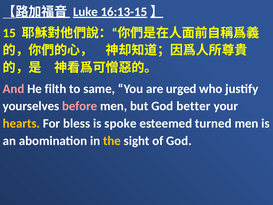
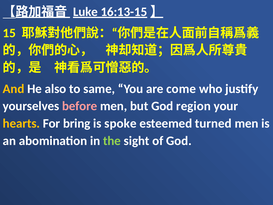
And colour: pink -> yellow
filth: filth -> also
urged: urged -> come
better: better -> region
bless: bless -> bring
the colour: yellow -> light green
